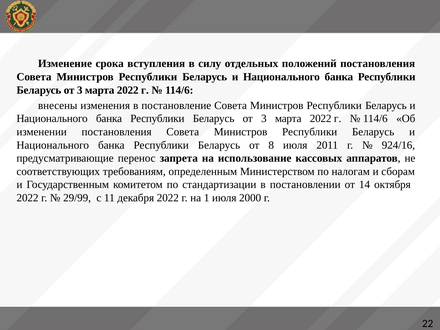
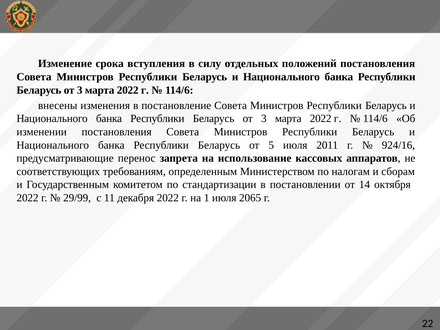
8: 8 -> 5
2000: 2000 -> 2065
